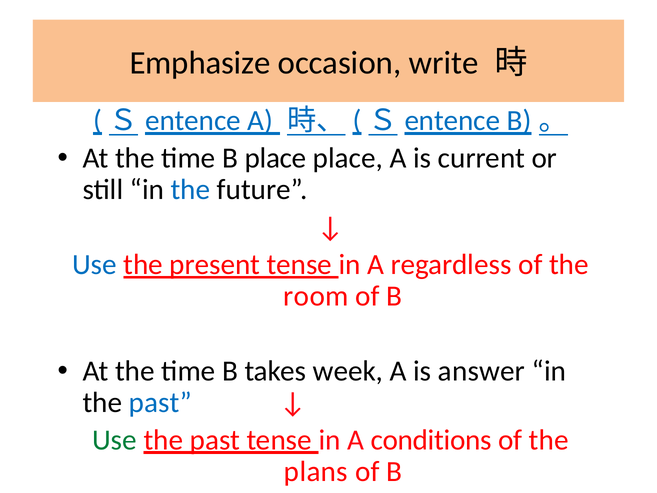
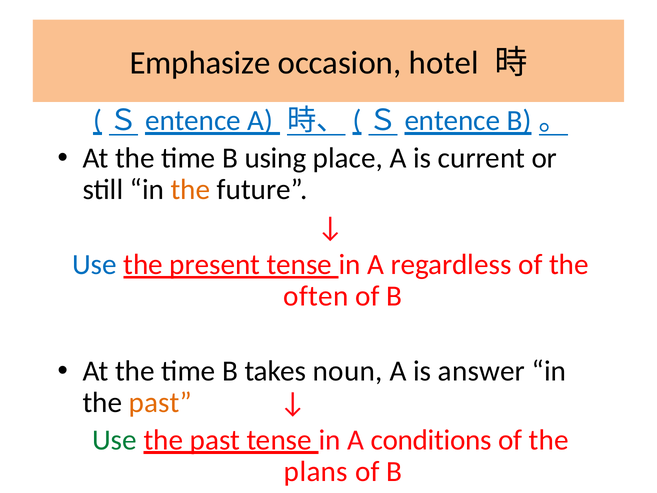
write: write -> hotel
B place: place -> using
the at (191, 190) colour: blue -> orange
room: room -> often
week: week -> noun
past at (160, 402) colour: blue -> orange
